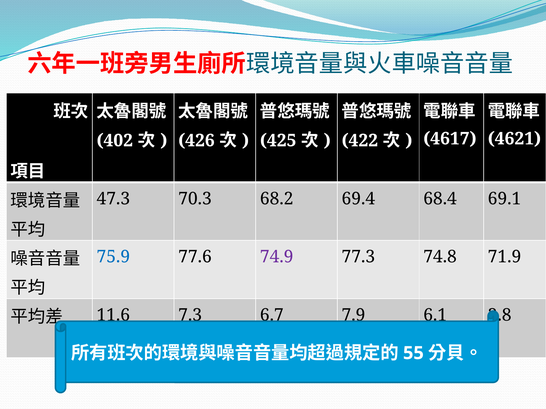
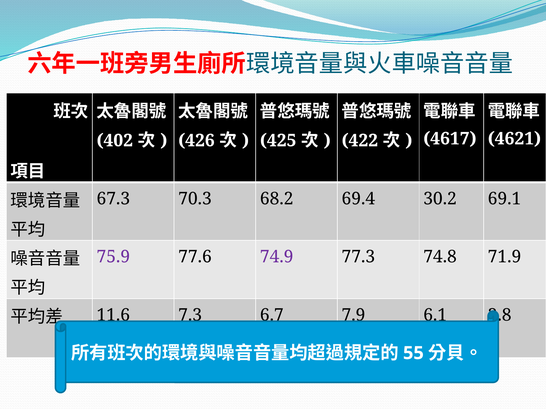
47.3: 47.3 -> 67.3
68.4: 68.4 -> 30.2
75.9 colour: blue -> purple
